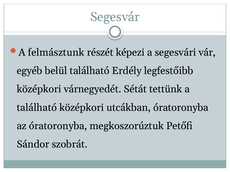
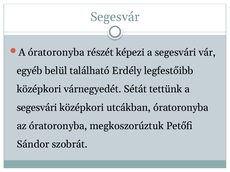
A felmásztunk: felmásztunk -> óratoronyba
található at (37, 108): található -> segesvári
